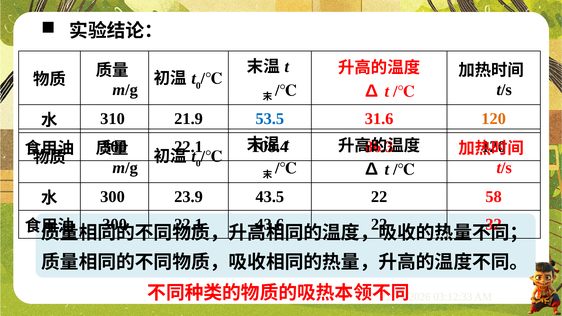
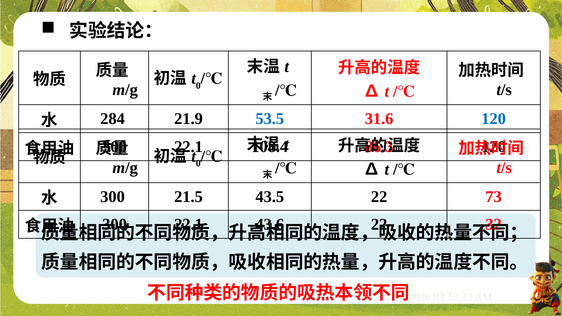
310: 310 -> 284
120 at (494, 119) colour: orange -> blue
23.9: 23.9 -> 21.5
58: 58 -> 73
